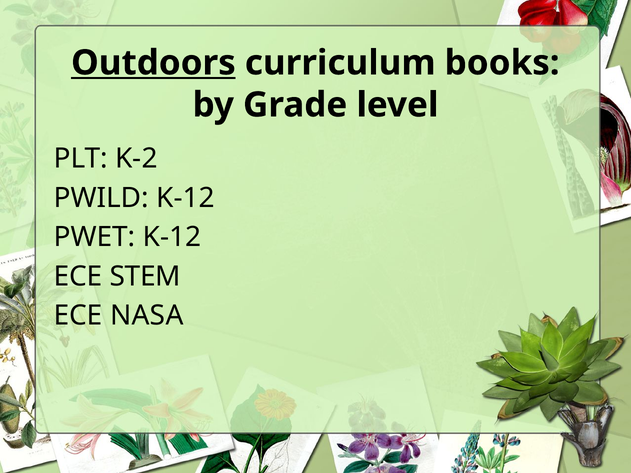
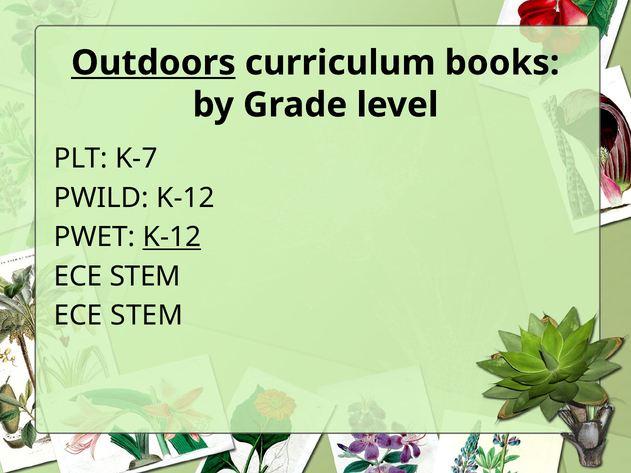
K-2: K-2 -> K-7
K-12 at (172, 237) underline: none -> present
NASA at (147, 316): NASA -> STEM
